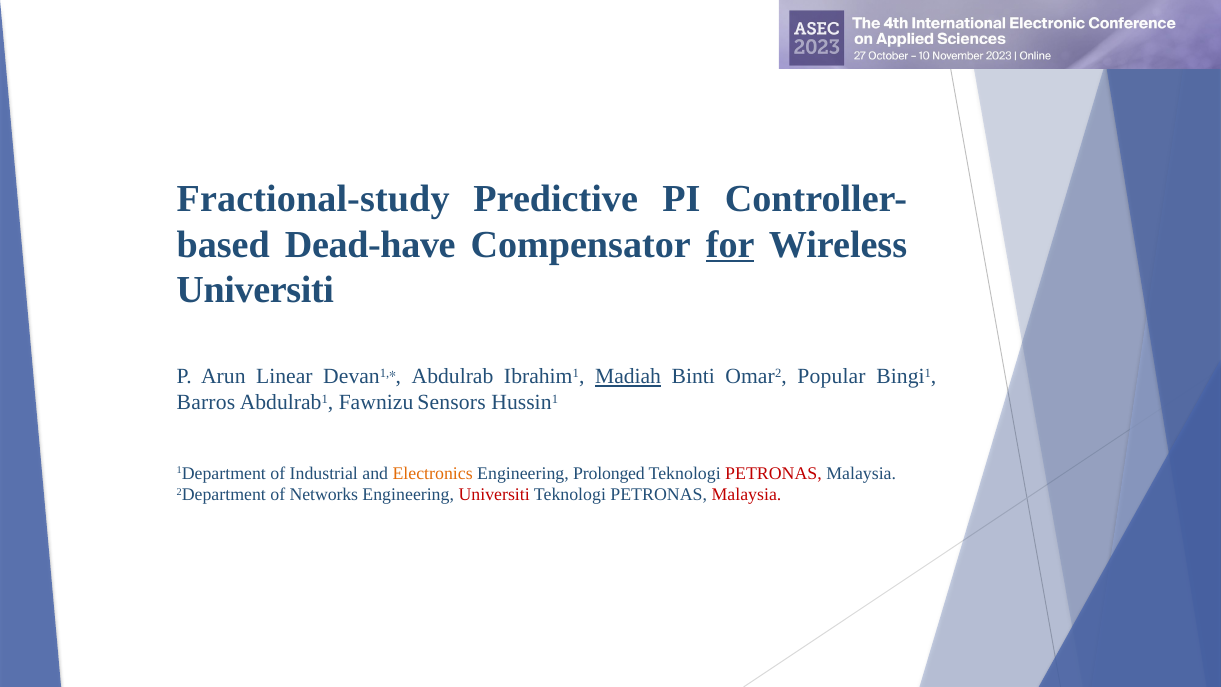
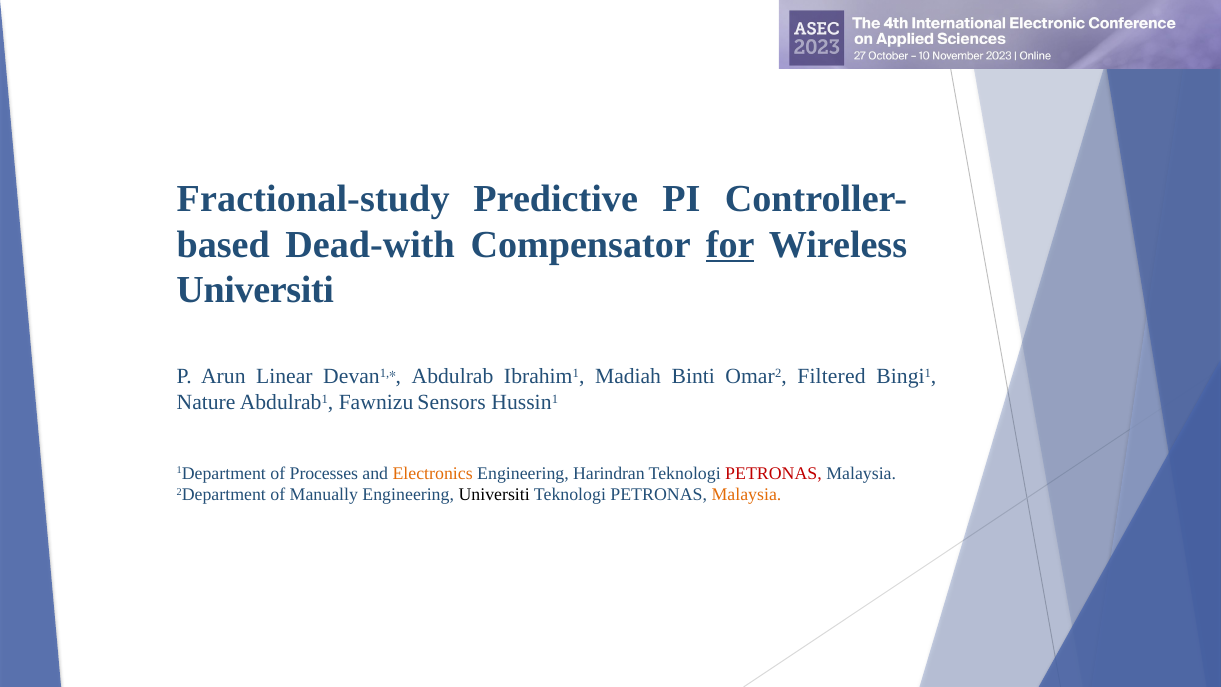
Dead-have: Dead-have -> Dead-with
Madiah underline: present -> none
Popular: Popular -> Filtered
Barros: Barros -> Nature
Industrial: Industrial -> Processes
Prolonged: Prolonged -> Harindran
Networks: Networks -> Manually
Universiti at (494, 494) colour: red -> black
Malaysia at (746, 494) colour: red -> orange
